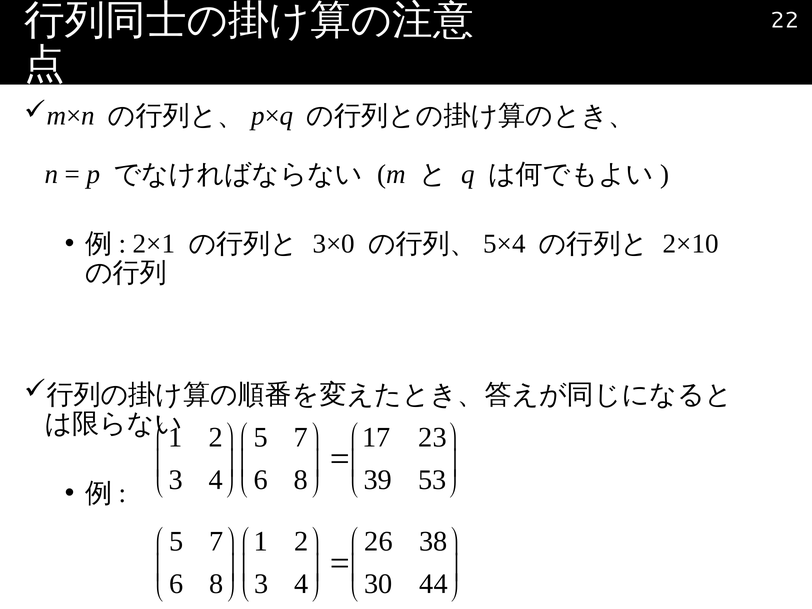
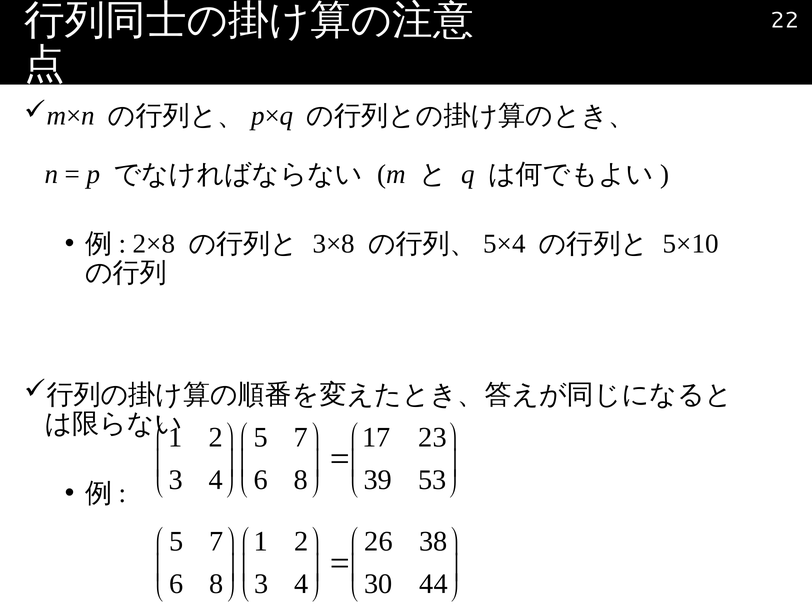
2×1: 2×1 -> 2×8
3×0: 3×0 -> 3×8
2×10: 2×10 -> 5×10
